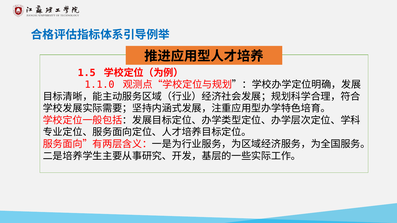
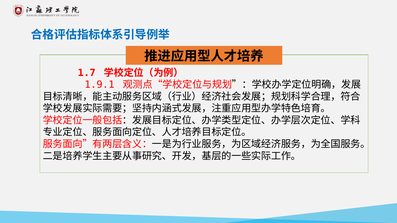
1.5: 1.5 -> 1.7
1.1.0: 1.1.0 -> 1.9.1
